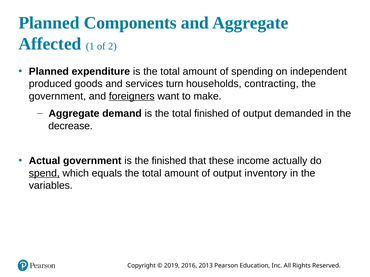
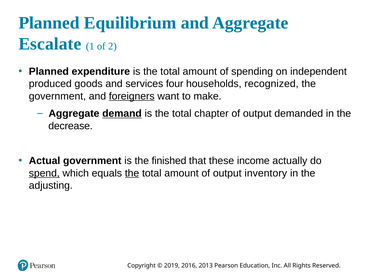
Components: Components -> Equilibrium
Affected: Affected -> Escalate
turn: turn -> four
contracting: contracting -> recognized
demand underline: none -> present
total finished: finished -> chapter
the at (132, 173) underline: none -> present
variables: variables -> adjusting
